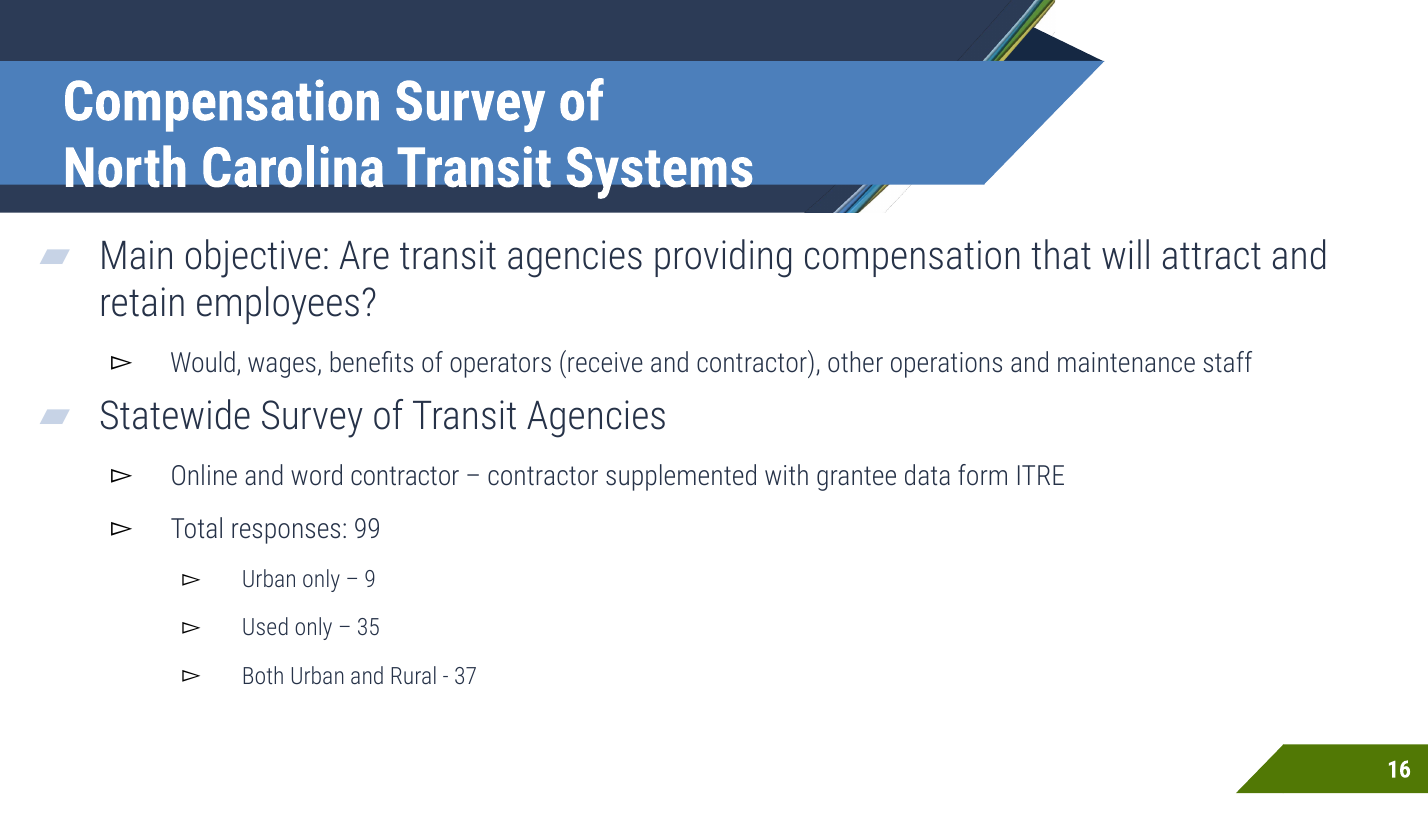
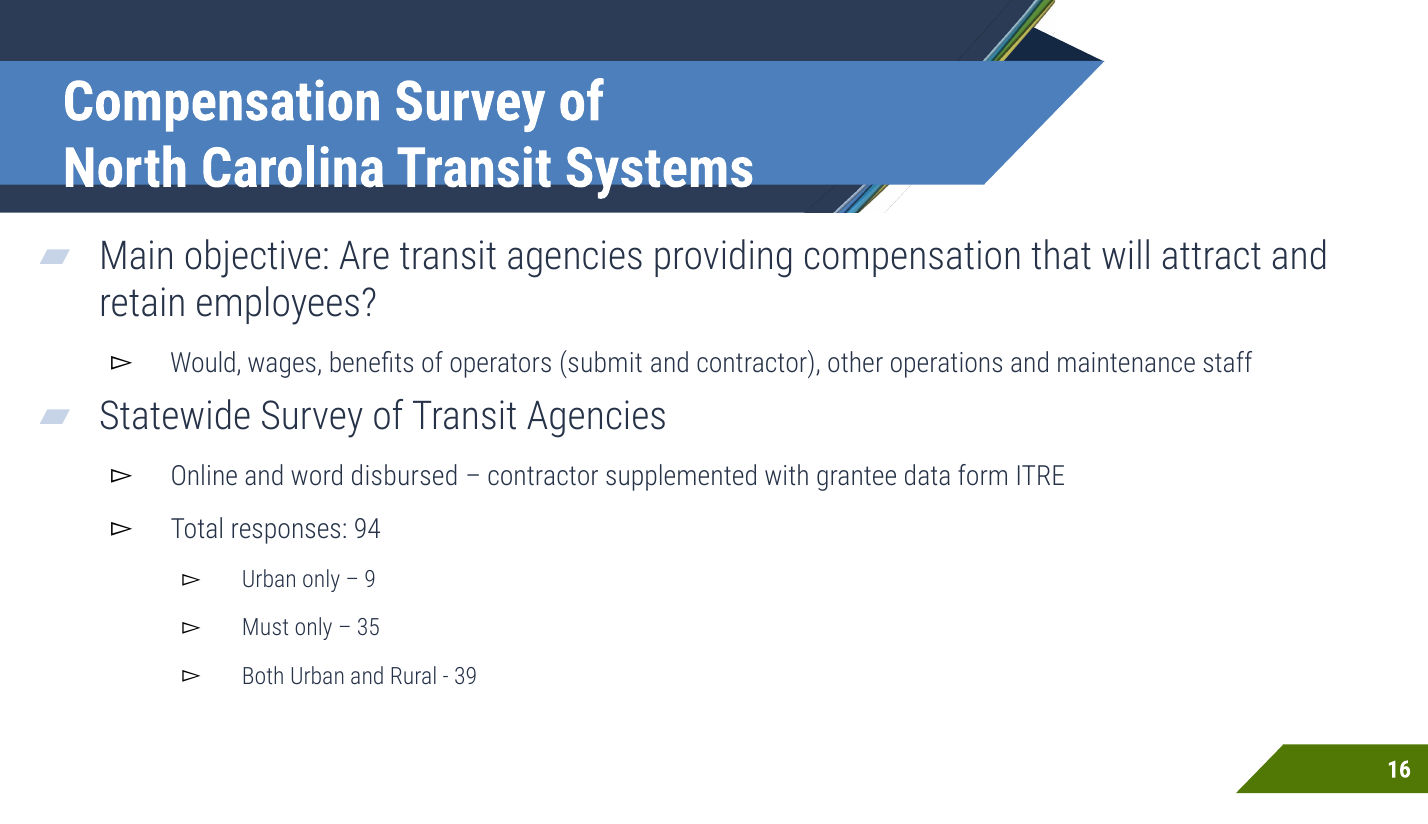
receive: receive -> submit
word contractor: contractor -> disbursed
99: 99 -> 94
Used: Used -> Must
37: 37 -> 39
